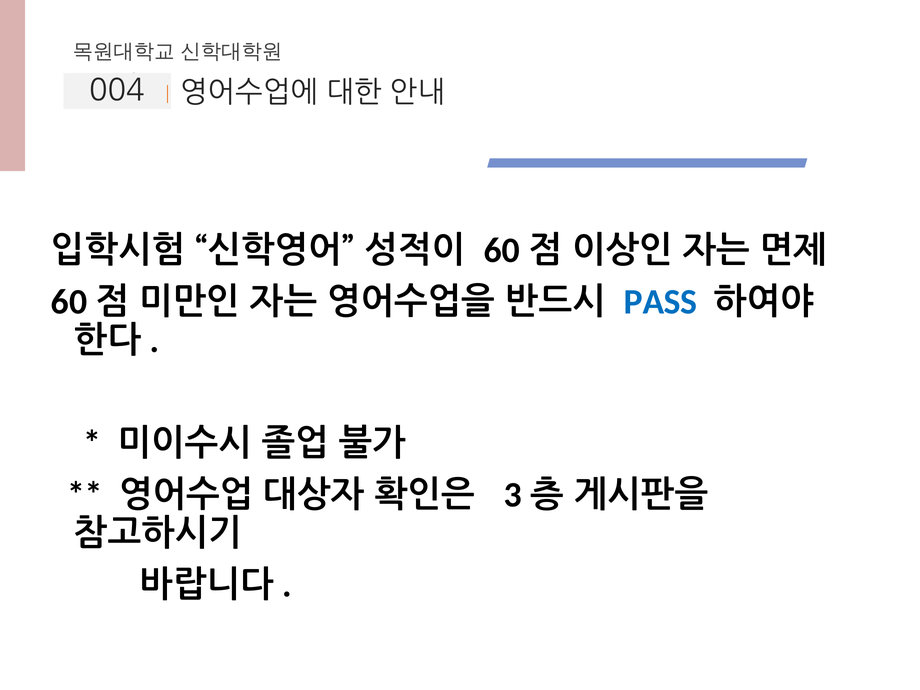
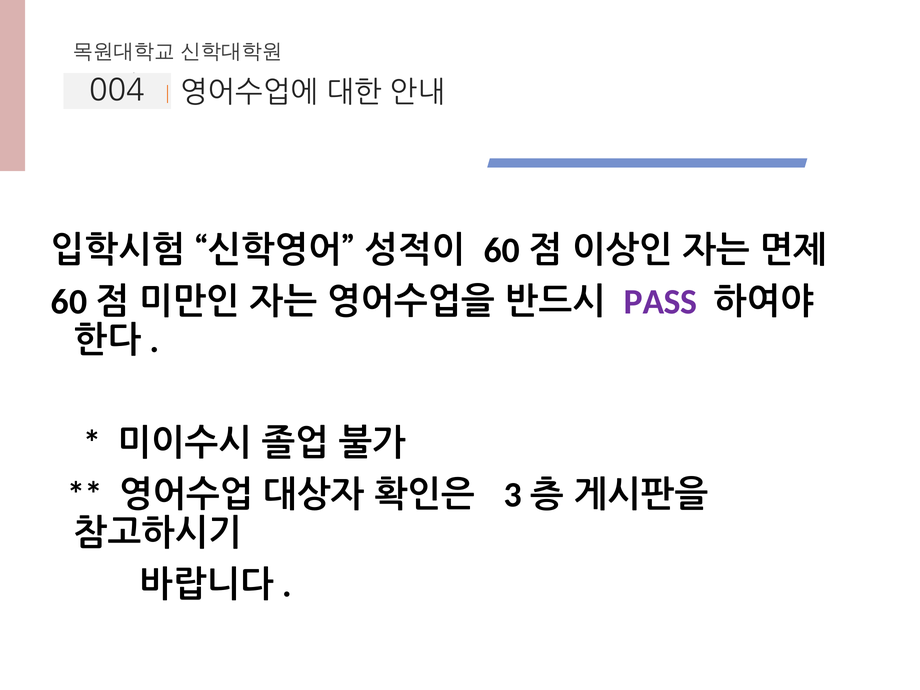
PASS colour: blue -> purple
